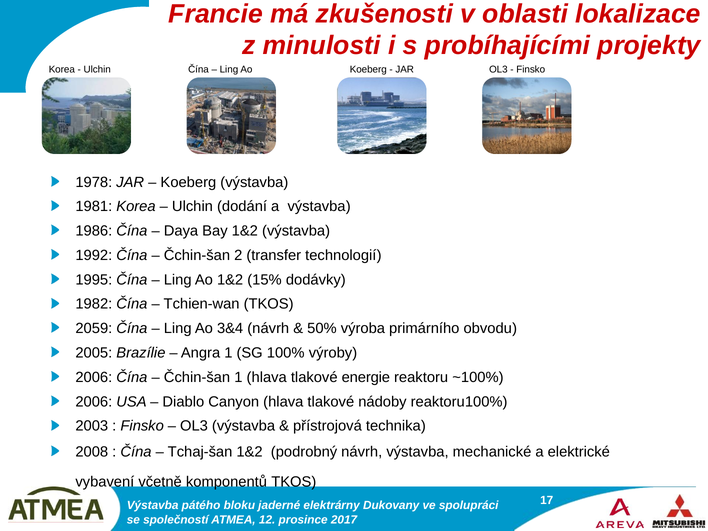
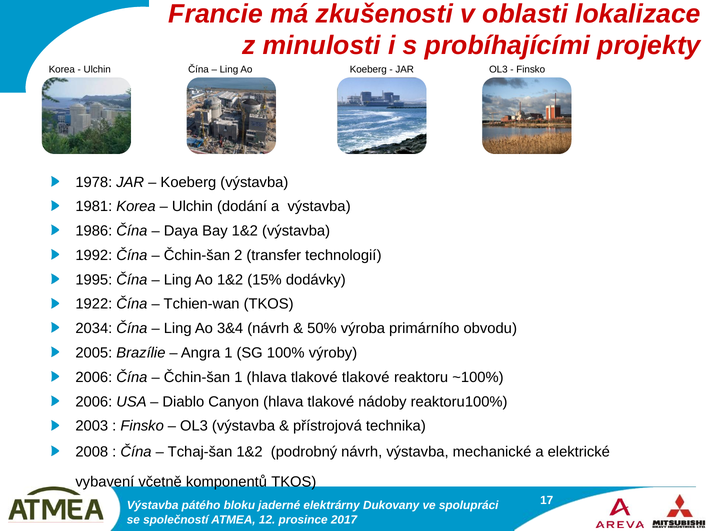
1982: 1982 -> 1922
2059: 2059 -> 2034
tlakové energie: energie -> tlakové
